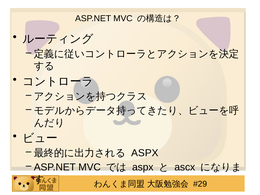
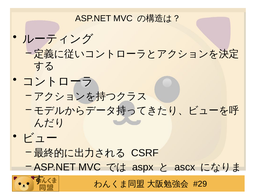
ASPX at (145, 153): ASPX -> CSRF
